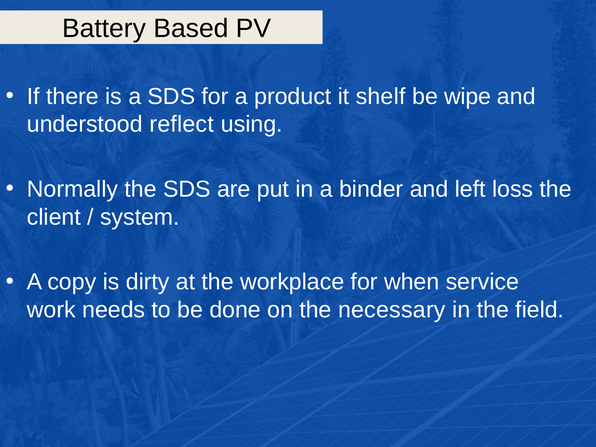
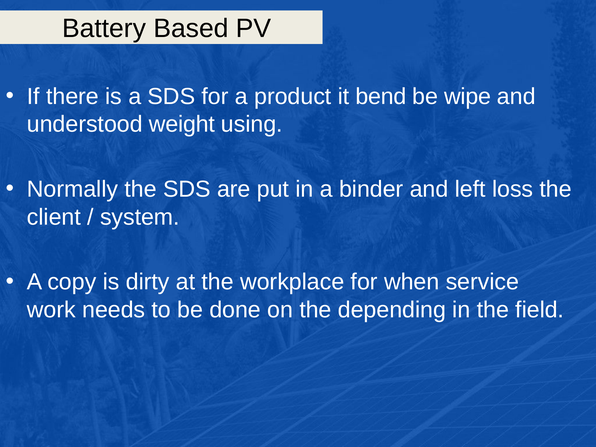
shelf: shelf -> bend
reflect: reflect -> weight
necessary: necessary -> depending
